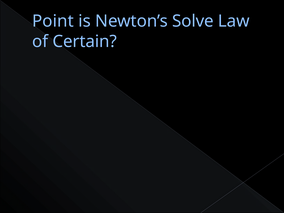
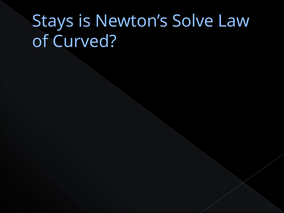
Point: Point -> Stays
Certain: Certain -> Curved
